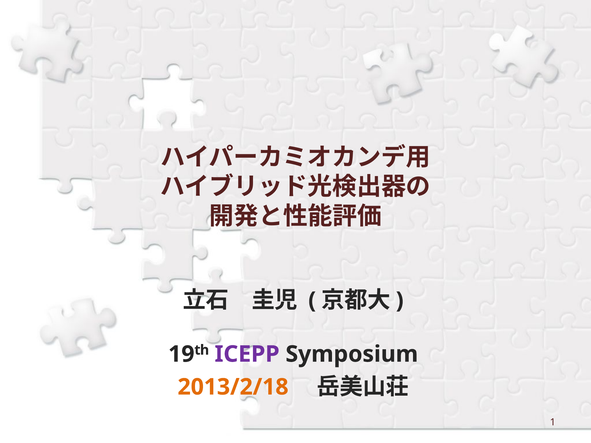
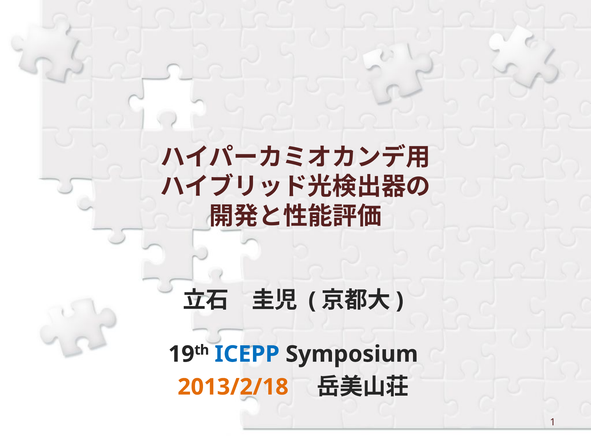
ICEPP colour: purple -> blue
